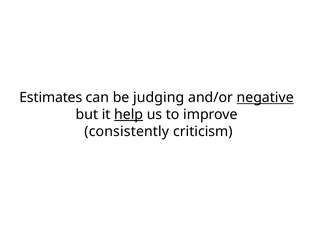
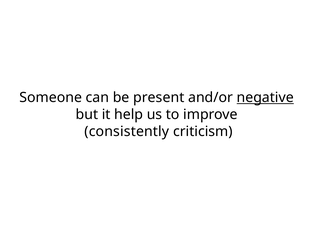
Estimates: Estimates -> Someone
judging: judging -> present
help underline: present -> none
